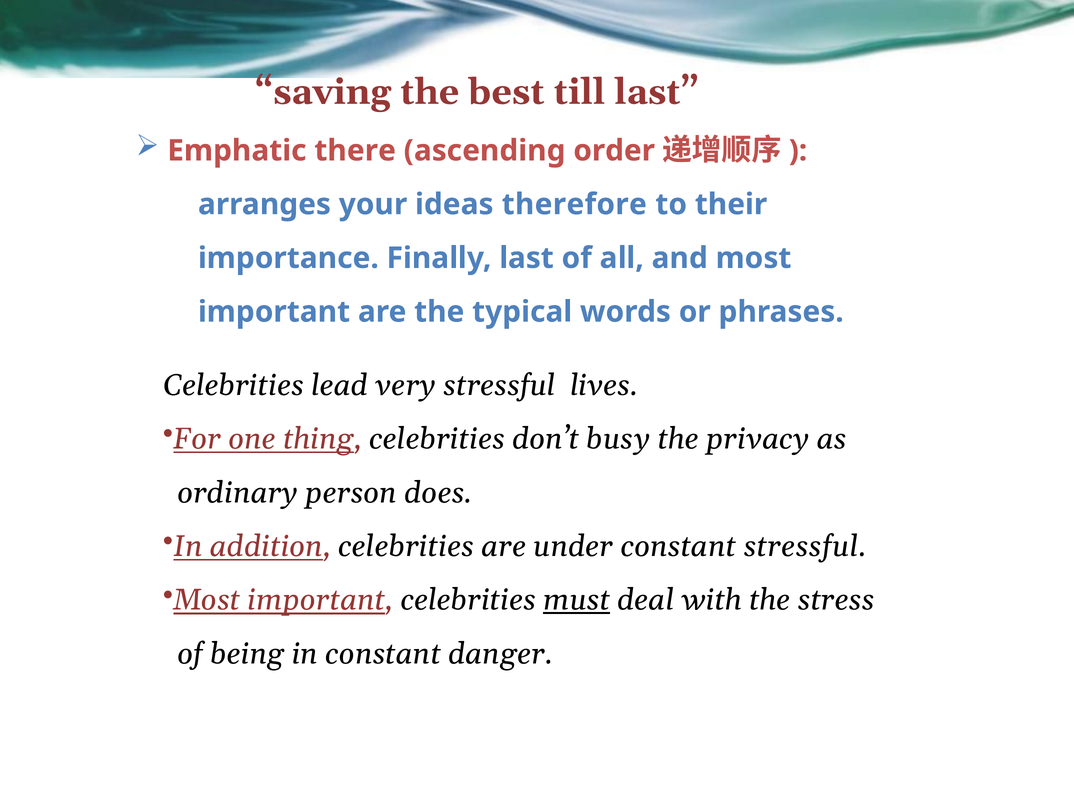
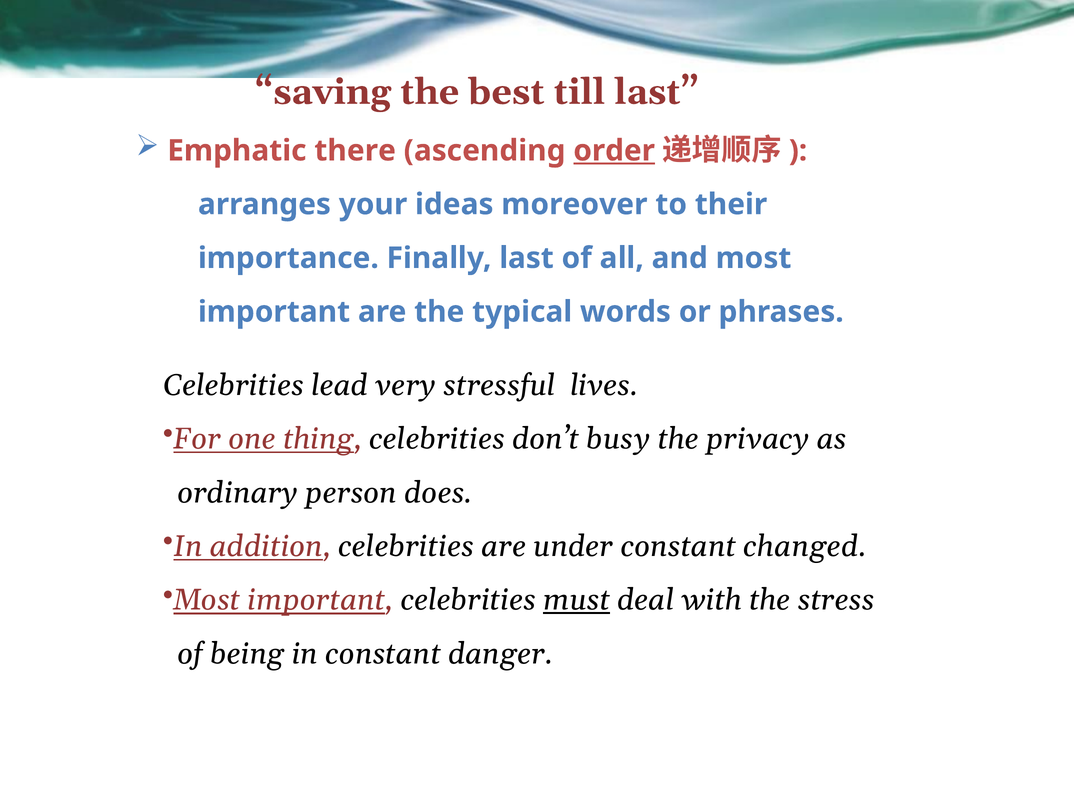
order underline: none -> present
therefore: therefore -> moreover
constant stressful: stressful -> changed
